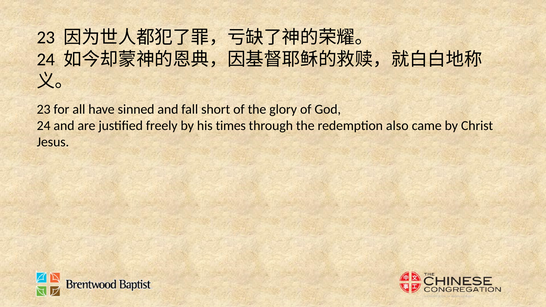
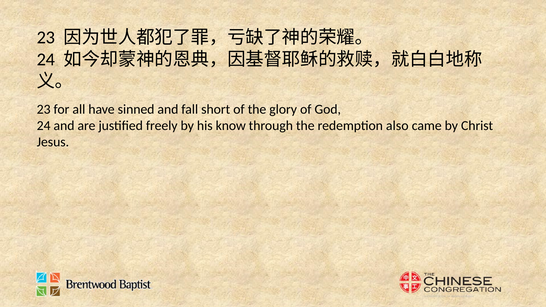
times: times -> know
